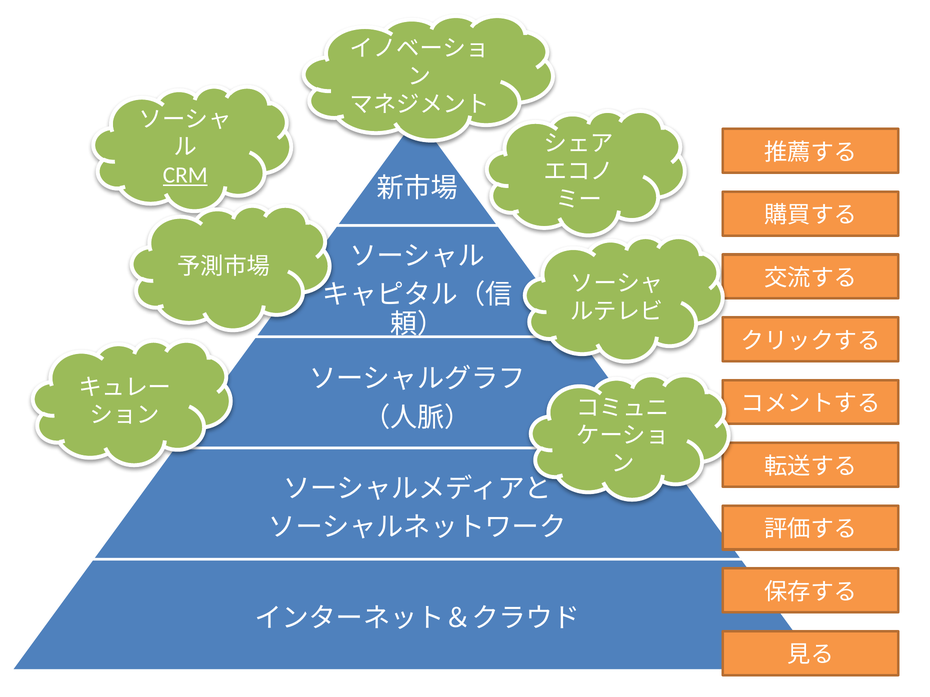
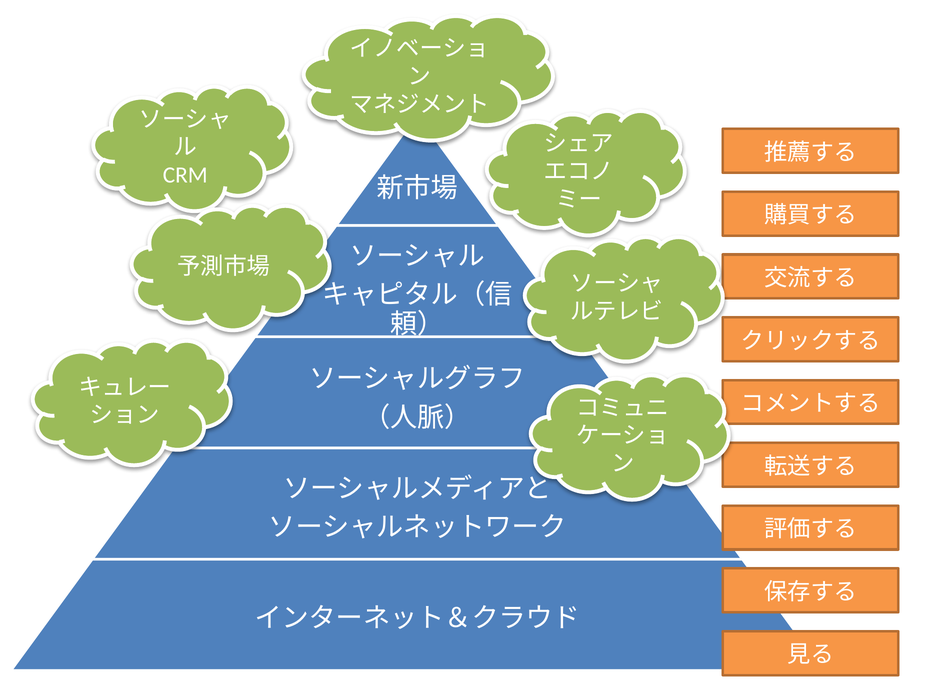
CRM underline: present -> none
